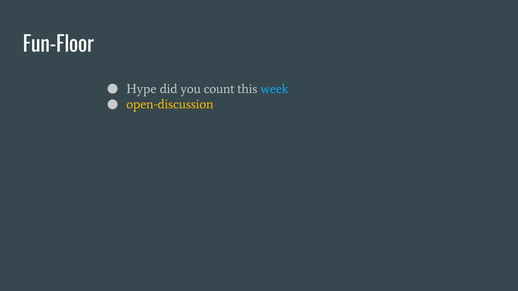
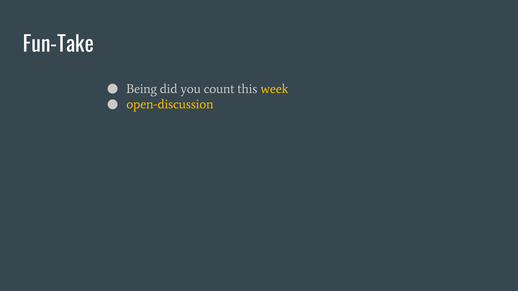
Fun-Floor: Fun-Floor -> Fun-Take
Hype: Hype -> Being
week colour: light blue -> yellow
